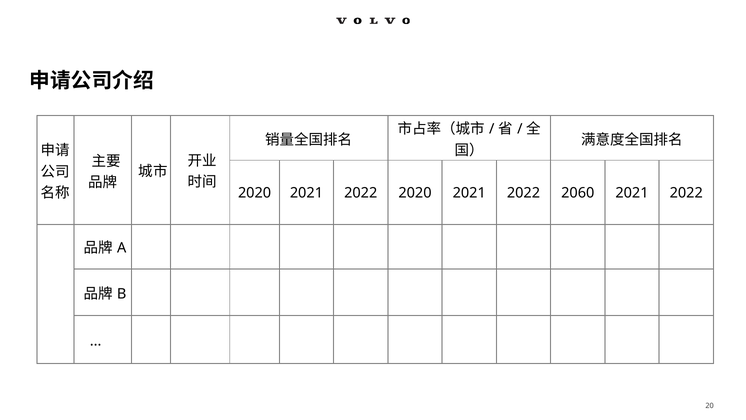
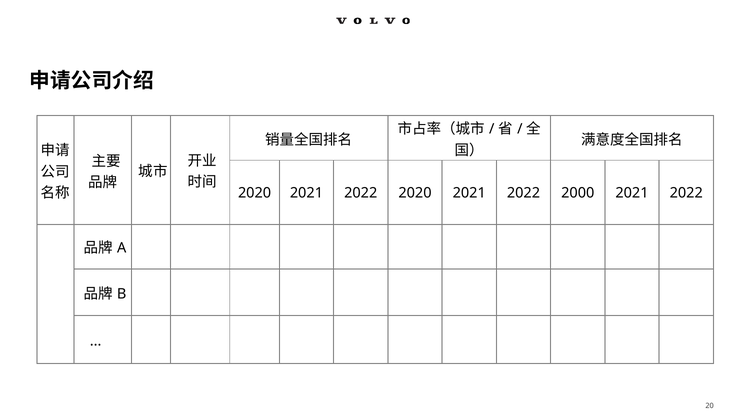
2060: 2060 -> 2000
